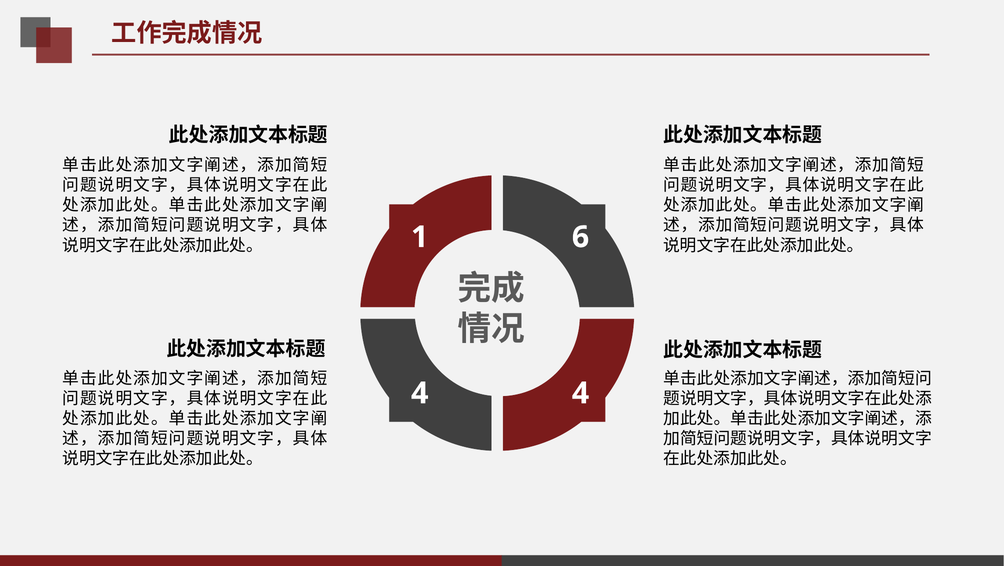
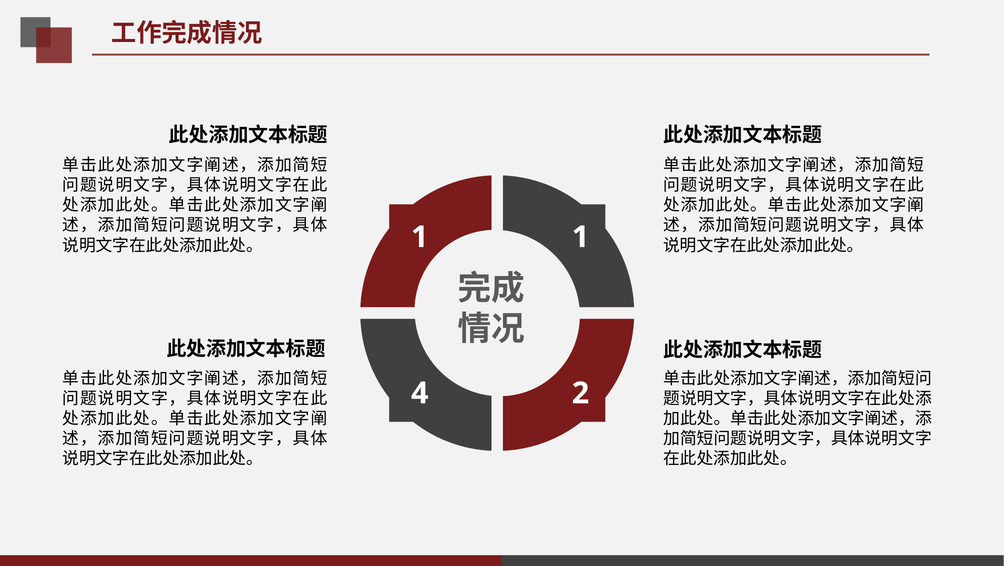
1 6: 6 -> 1
4 4: 4 -> 2
